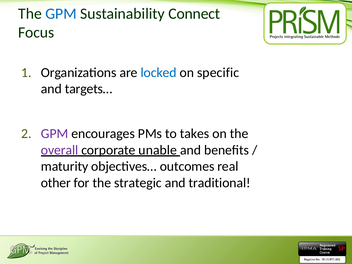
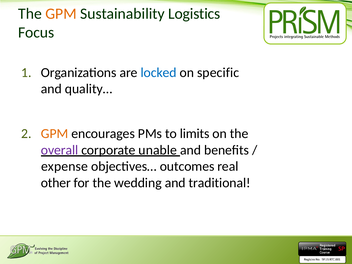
GPM at (61, 14) colour: blue -> orange
Connect: Connect -> Logistics
targets…: targets… -> quality…
GPM at (55, 134) colour: purple -> orange
takes: takes -> limits
maturity: maturity -> expense
strategic: strategic -> wedding
